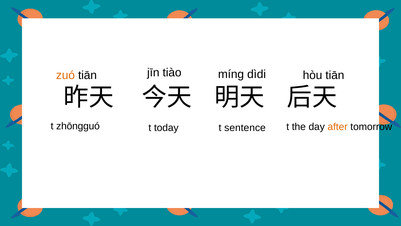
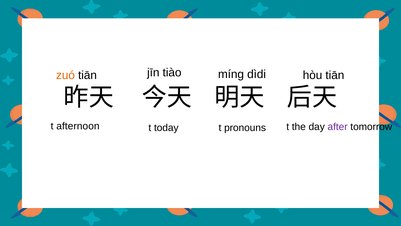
zhōngguó: zhōngguó -> afternoon
sentence: sentence -> pronouns
after colour: orange -> purple
